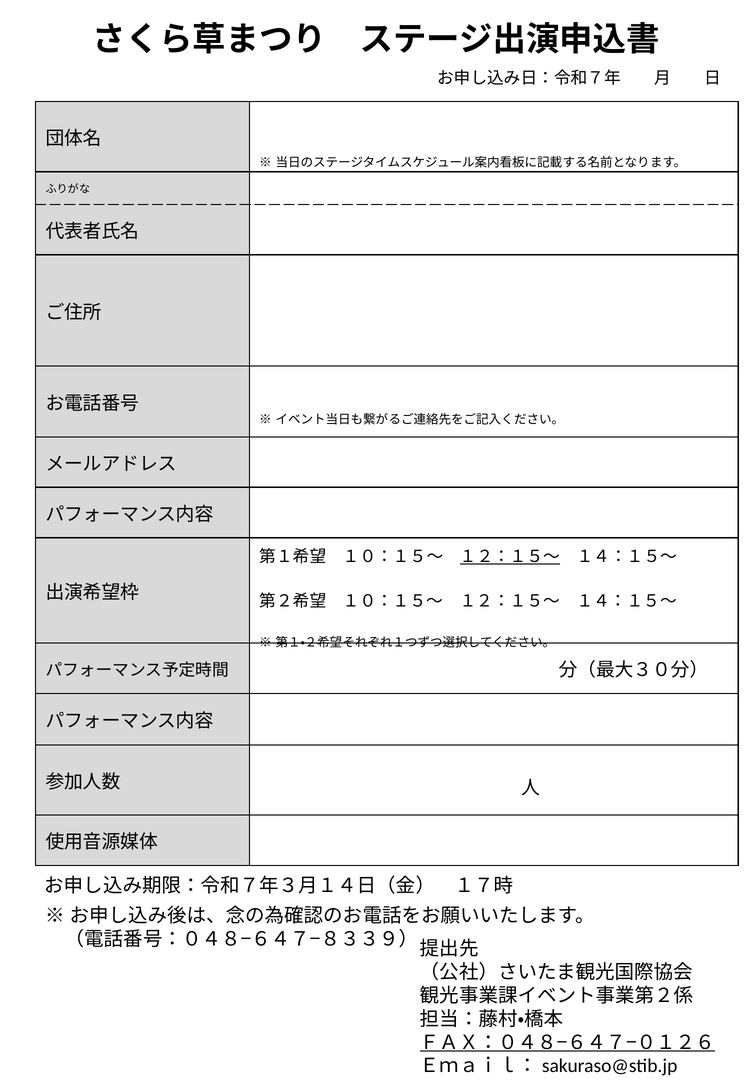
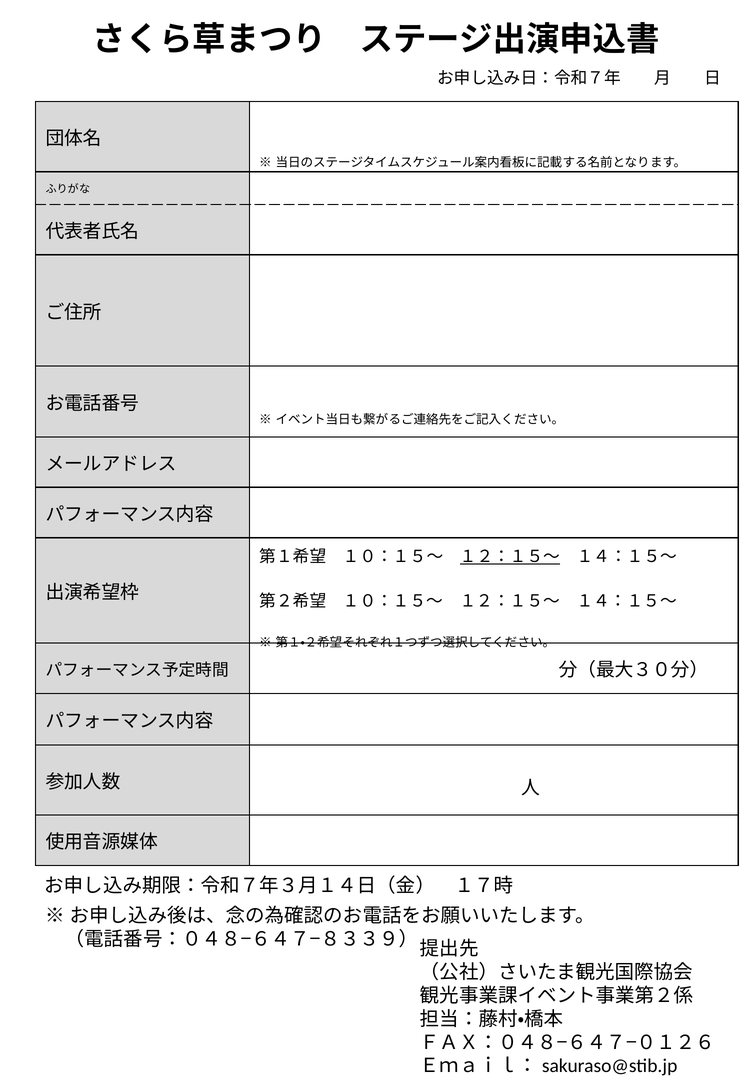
ＦＡＸ：０４８−６４７−０１２６ underline: present -> none
